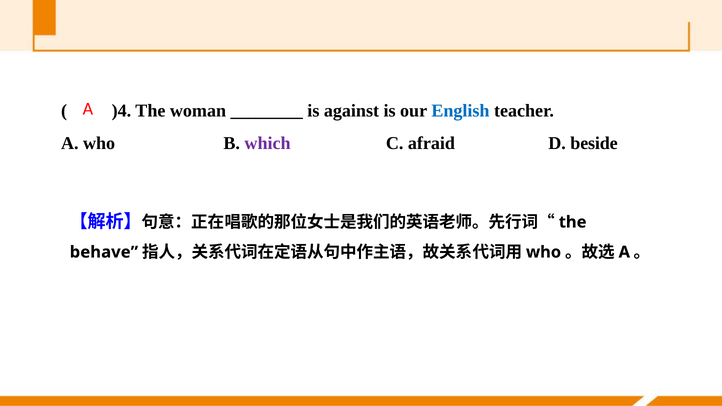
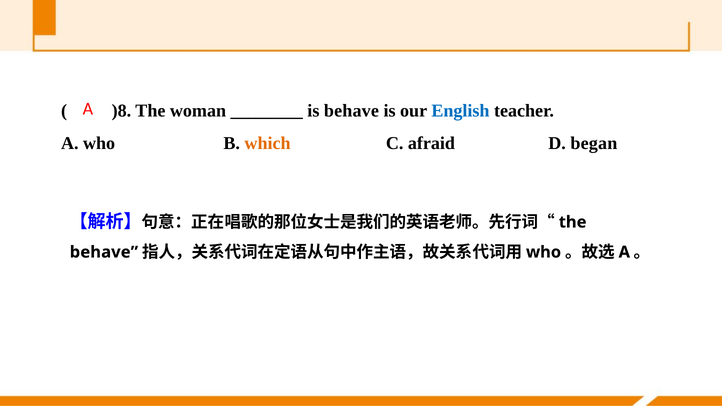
)4: )4 -> )8
is against: against -> behave
which colour: purple -> orange
beside: beside -> began
